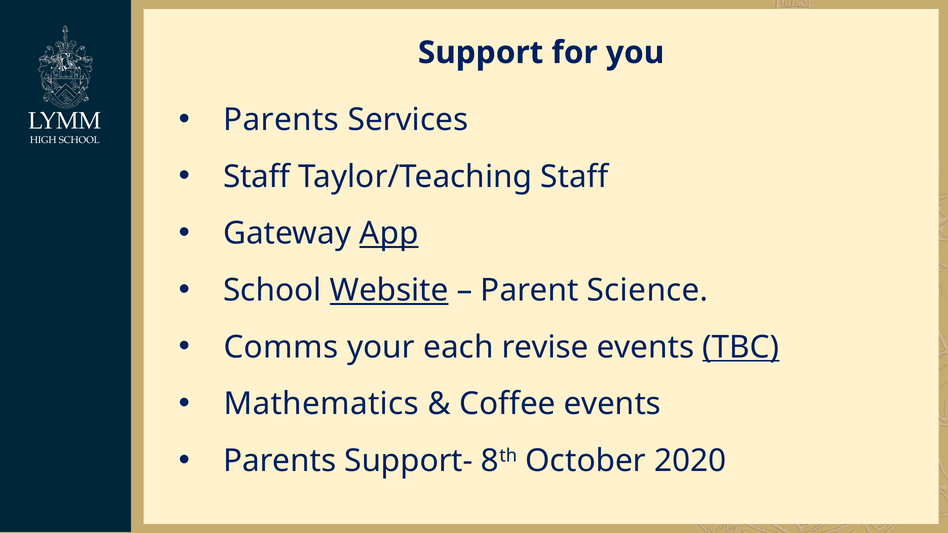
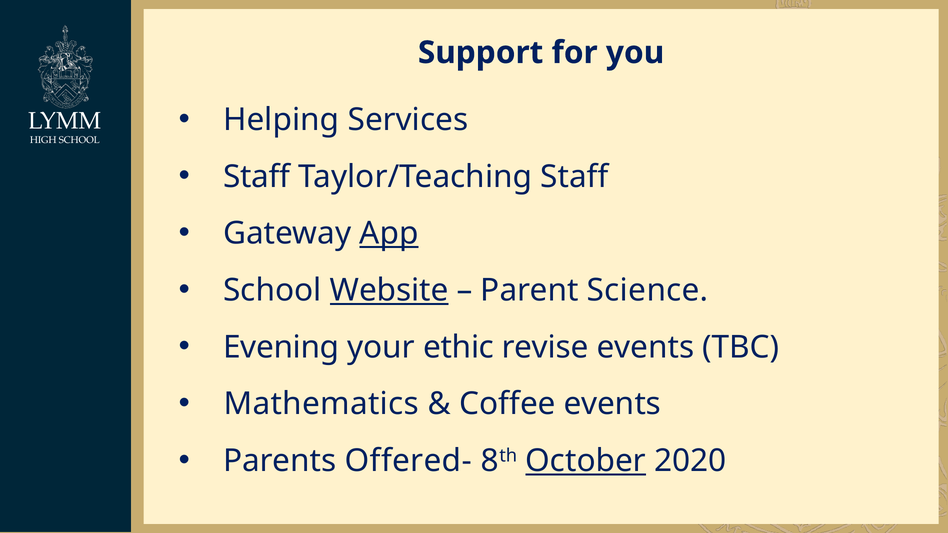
Parents at (281, 120): Parents -> Helping
Comms: Comms -> Evening
each: each -> ethic
TBC underline: present -> none
Support-: Support- -> Offered-
October underline: none -> present
